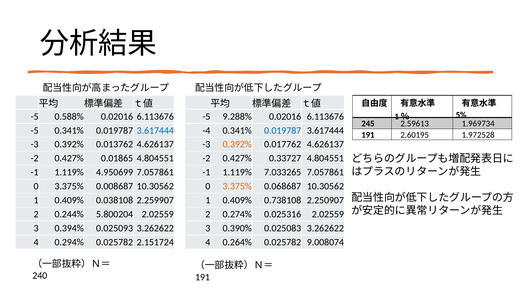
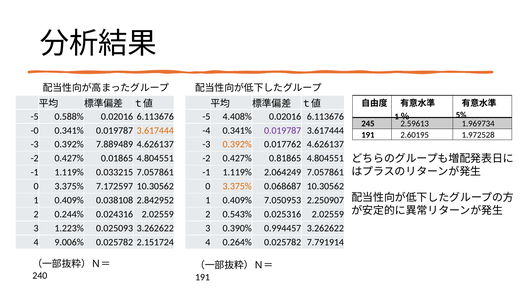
9.288%: 9.288% -> 4.408%
-5 at (35, 130): -5 -> -0
3.617444 at (155, 130) colour: blue -> orange
0.019787 at (283, 130) colour: blue -> purple
0.013762: 0.013762 -> 7.889489
0.33727: 0.33727 -> 0.81865
4.950699: 4.950699 -> 0.033215
7.033265: 7.033265 -> 2.064249
0.008687: 0.008687 -> 7.172597
2.259907: 2.259907 -> 2.842952
0.738108: 0.738108 -> 7.050953
5.800204: 5.800204 -> 0.024316
0.274%: 0.274% -> 0.543%
0.394%: 0.394% -> 1.223%
0.025083: 0.025083 -> 0.994457
0.294%: 0.294% -> 9.006%
9.008074: 9.008074 -> 7.791914
